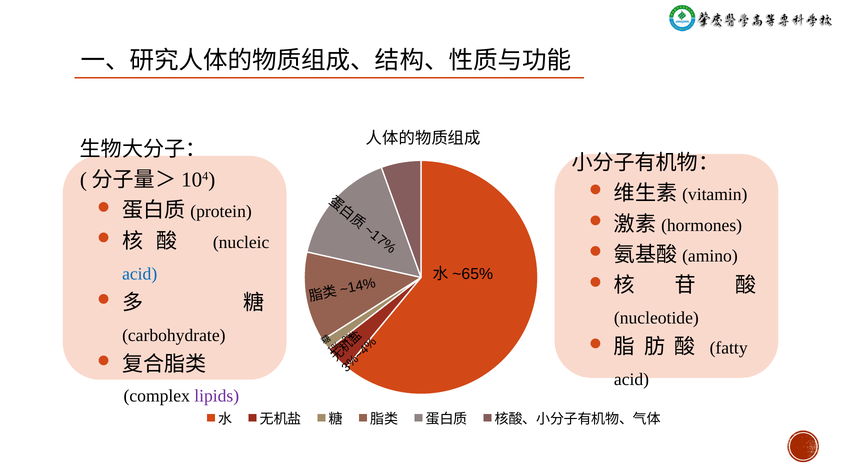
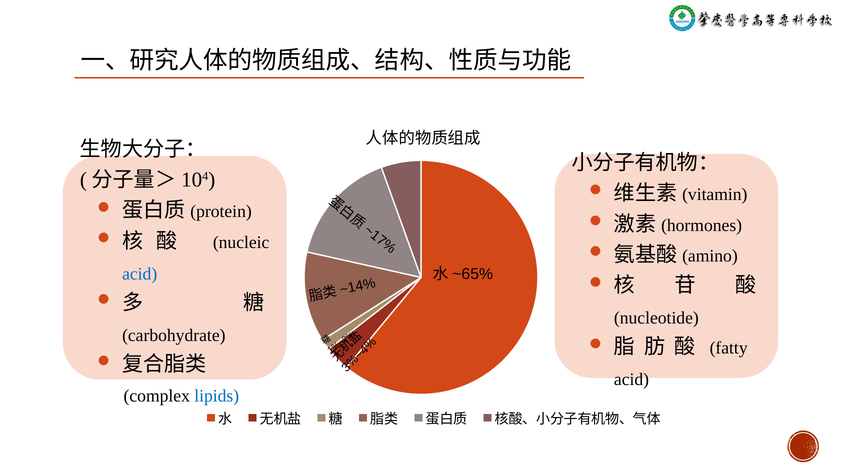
lipids colour: purple -> blue
